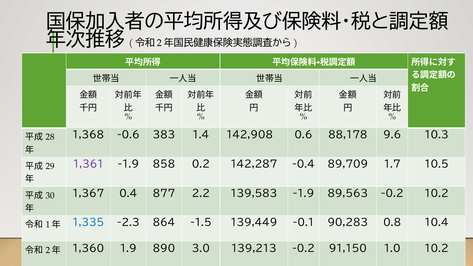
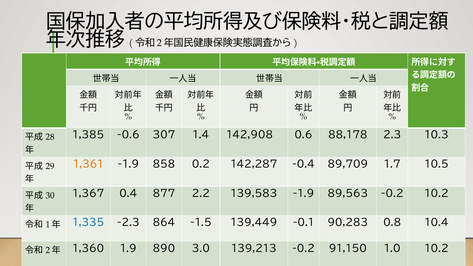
1,368: 1,368 -> 1,385
383: 383 -> 307
9.6: 9.6 -> 2.3
1,361 colour: purple -> orange
